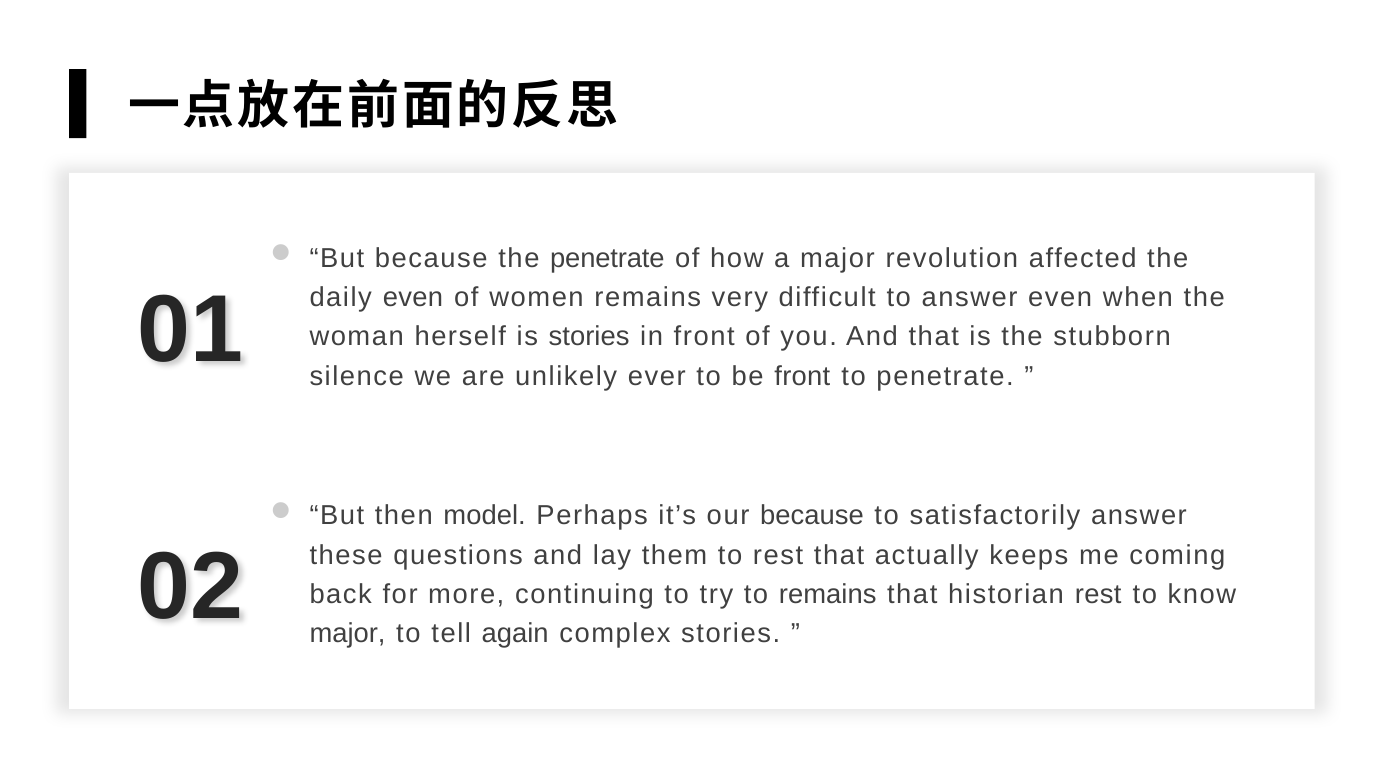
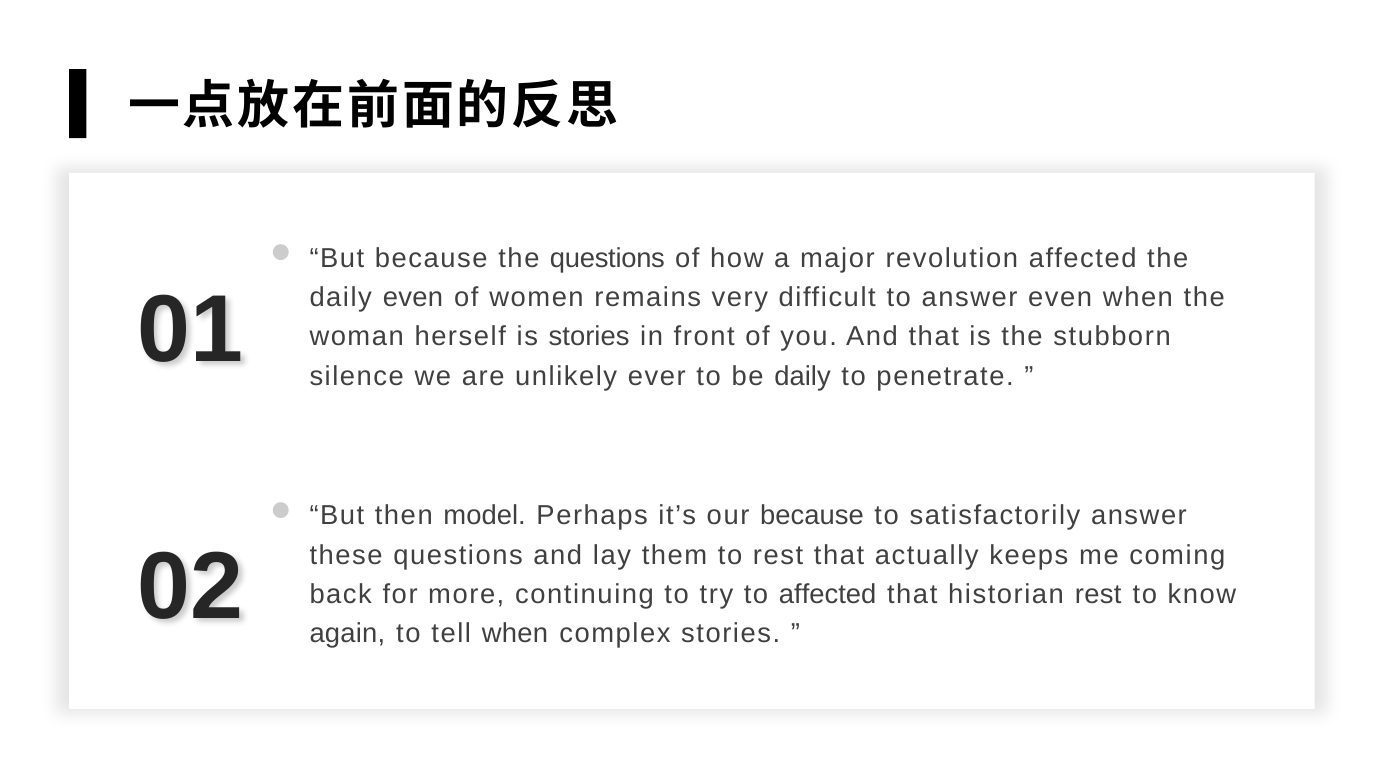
the penetrate: penetrate -> questions
be front: front -> daily
to remains: remains -> affected
major at (347, 634): major -> again
tell again: again -> when
